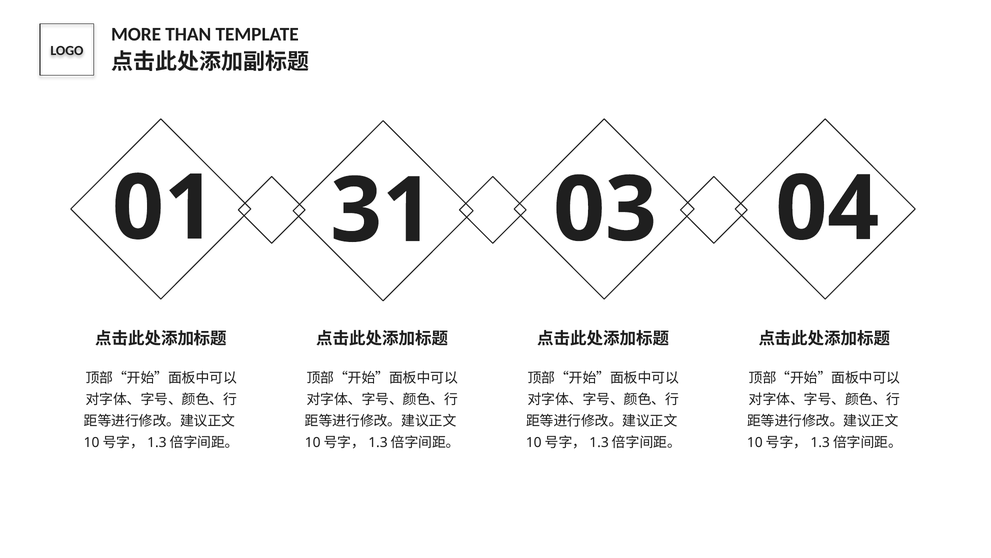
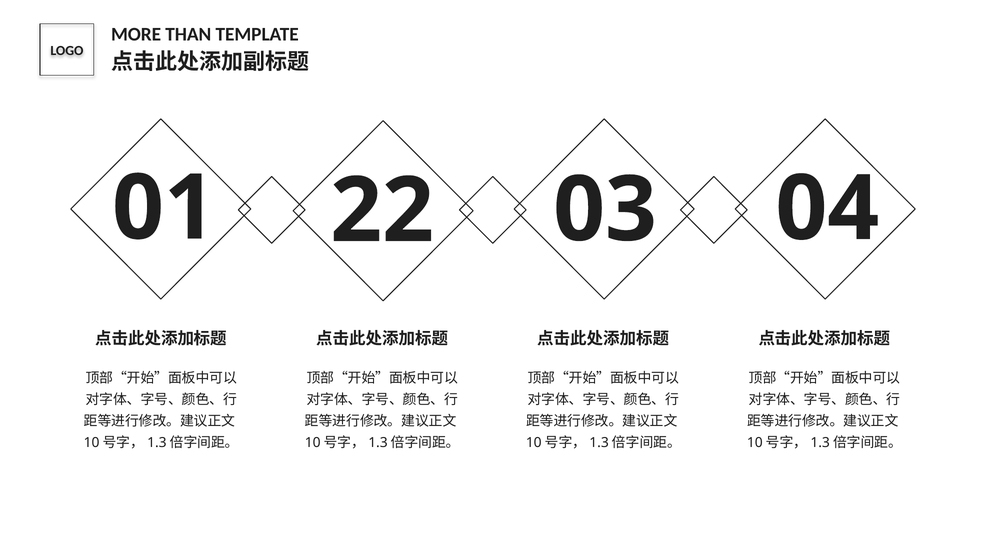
31: 31 -> 22
